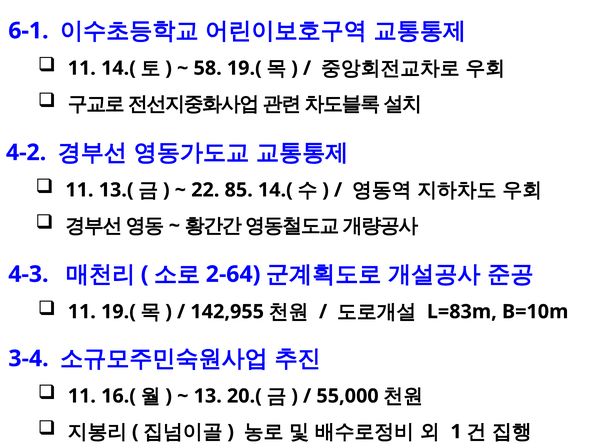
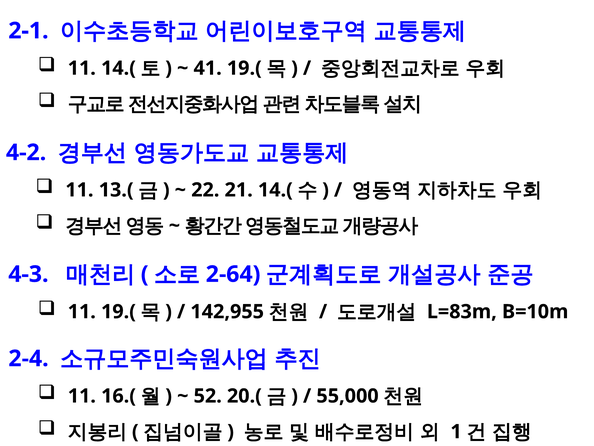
6-1: 6-1 -> 2-1
58: 58 -> 41
85: 85 -> 21
3-4: 3-4 -> 2-4
13: 13 -> 52
